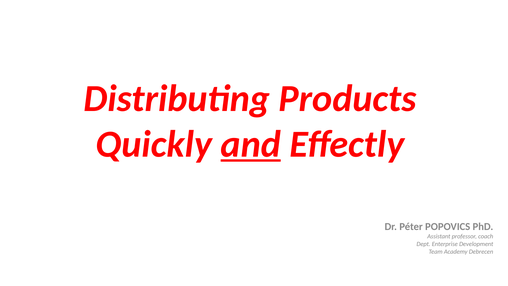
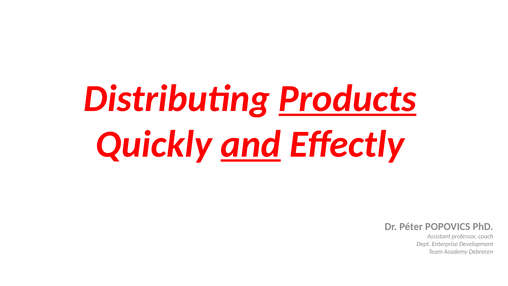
Products underline: none -> present
